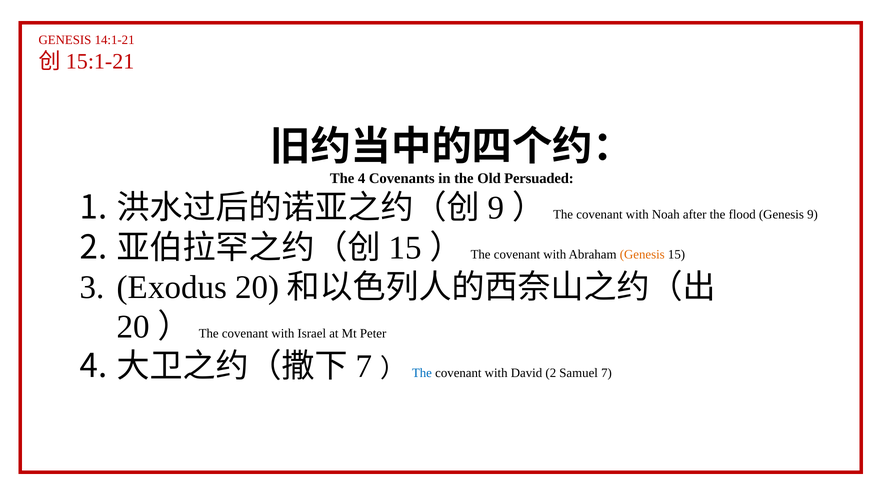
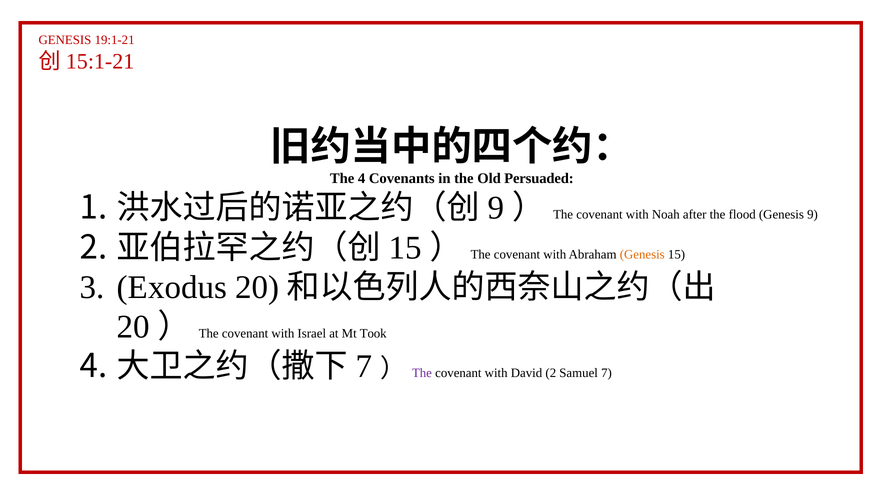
14:1-21: 14:1-21 -> 19:1-21
Peter: Peter -> Took
The at (422, 373) colour: blue -> purple
